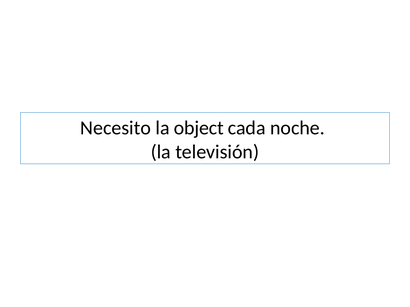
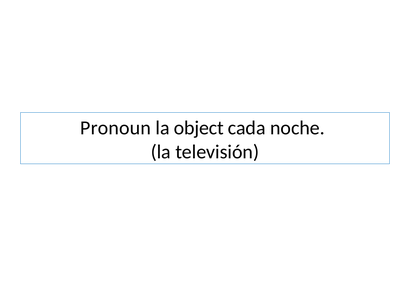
Necesito: Necesito -> Pronoun
